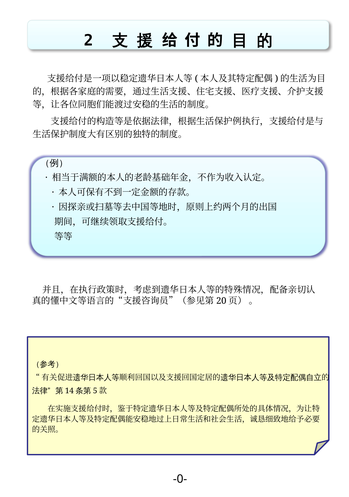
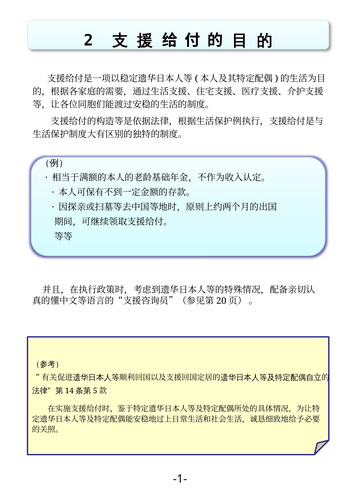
-0-: -0- -> -1-
